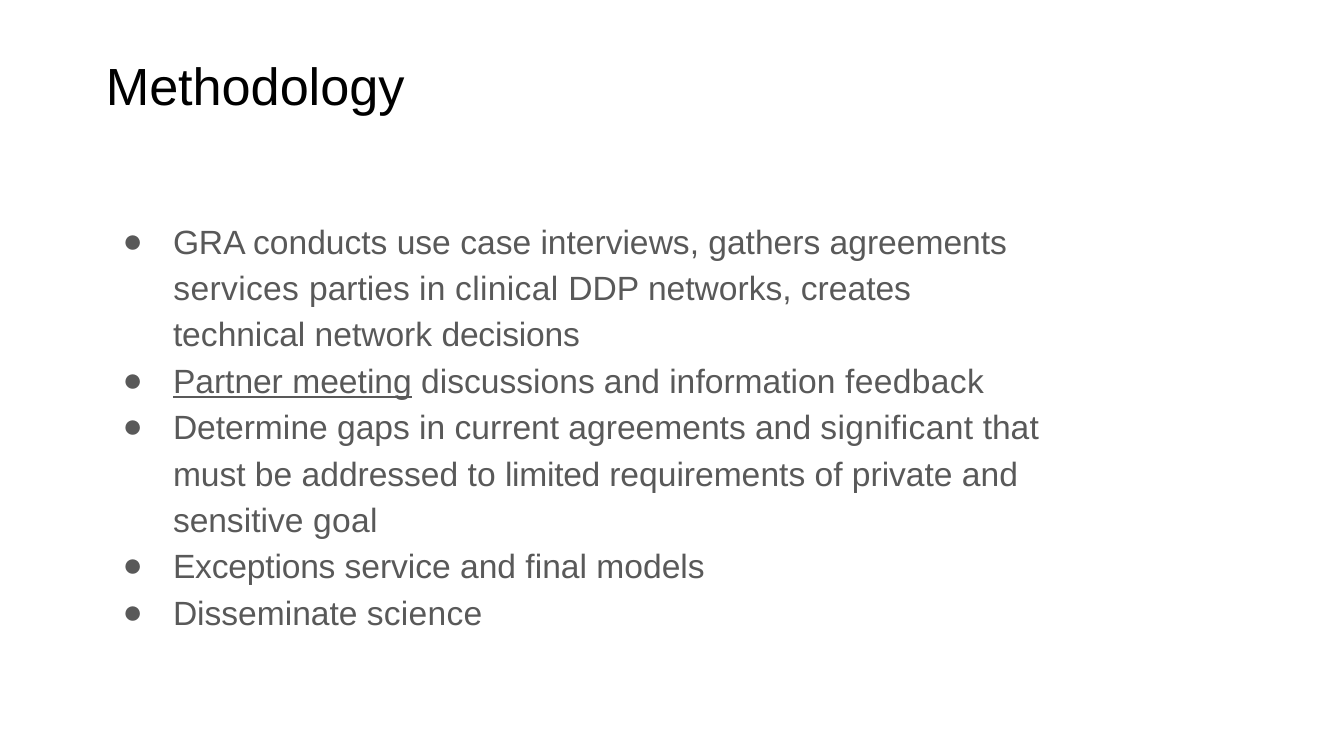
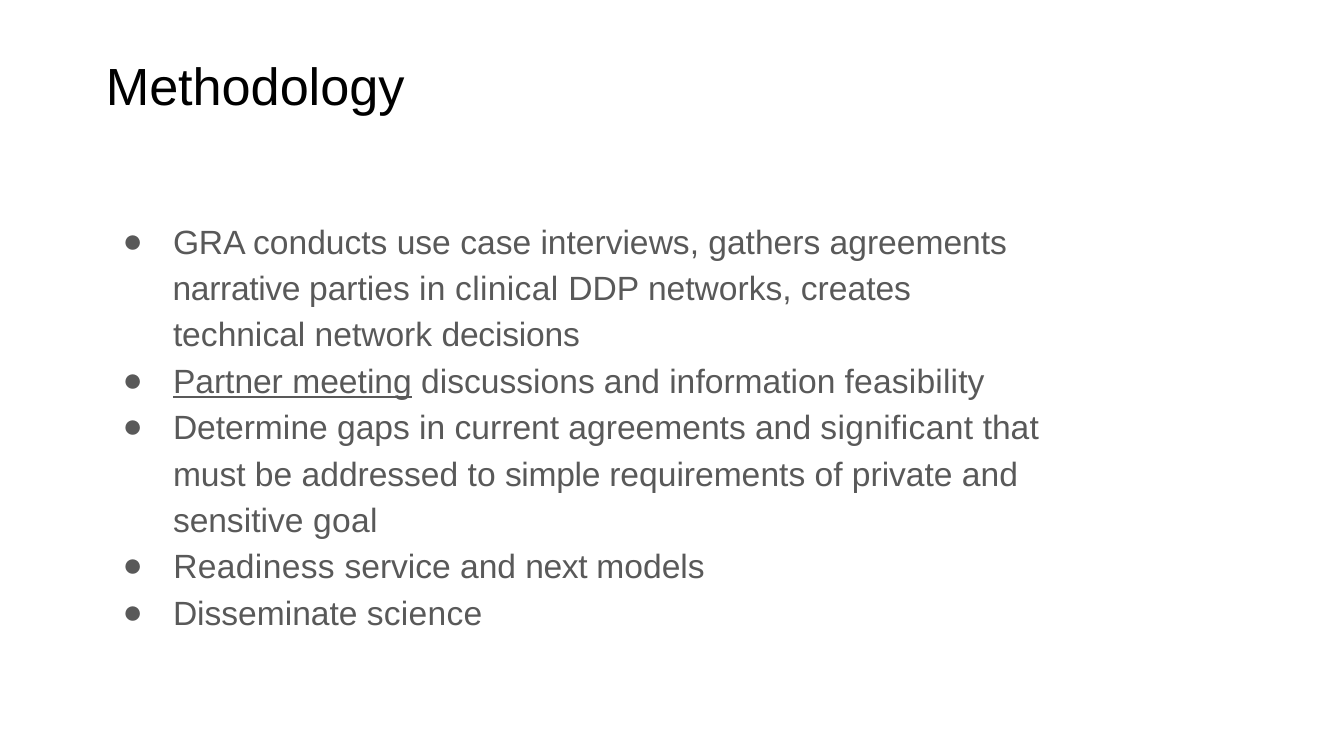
services: services -> narrative
feedback: feedback -> feasibility
limited: limited -> simple
Exceptions: Exceptions -> Readiness
final: final -> next
